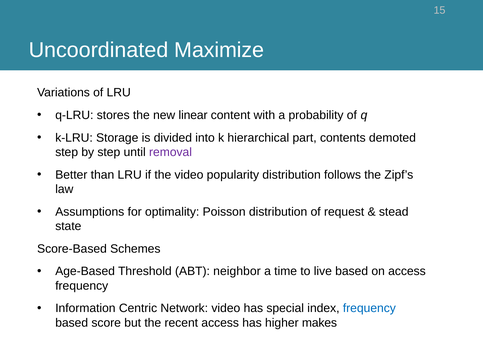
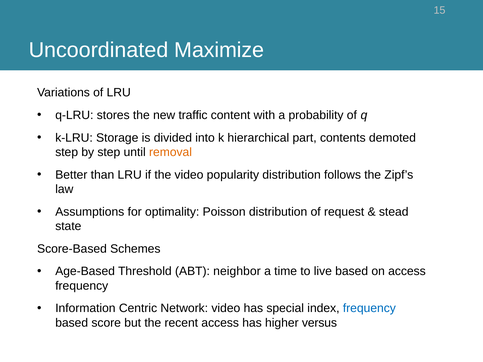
linear: linear -> traffic
removal colour: purple -> orange
makes: makes -> versus
